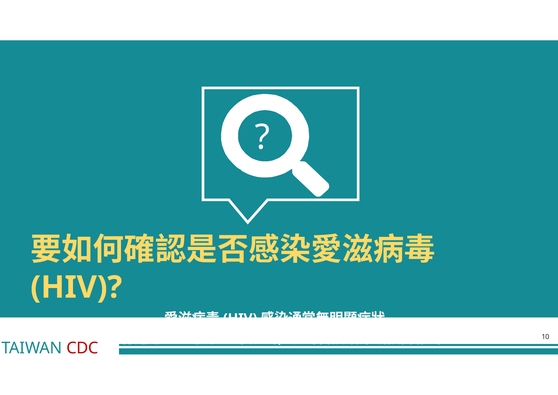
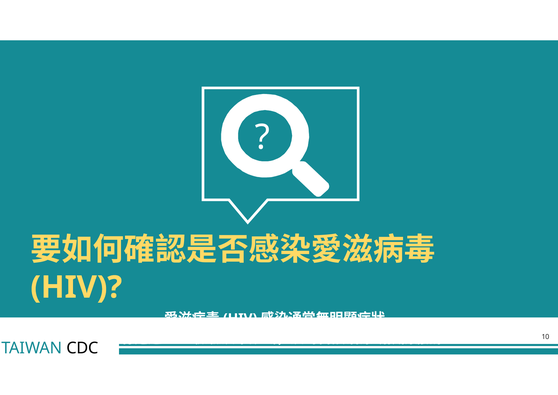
CDC colour: red -> black
